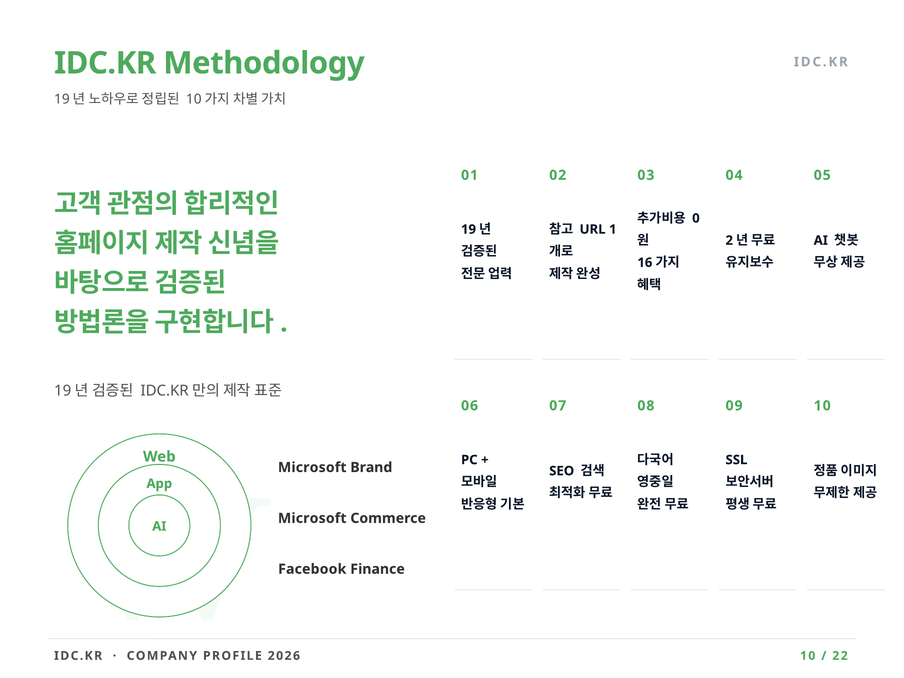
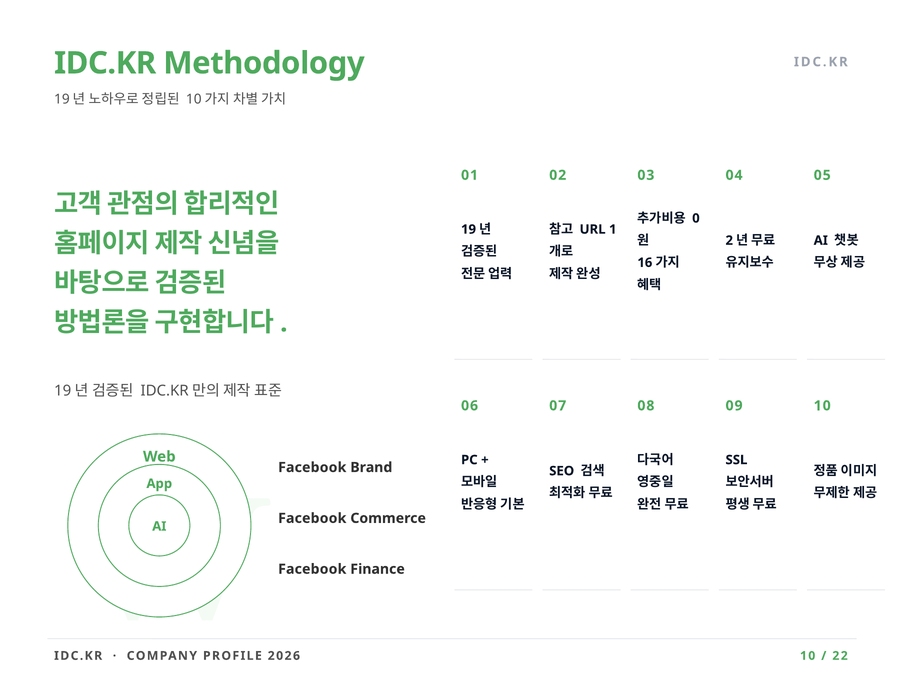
Microsoft at (312, 468): Microsoft -> Facebook
Microsoft at (312, 518): Microsoft -> Facebook
